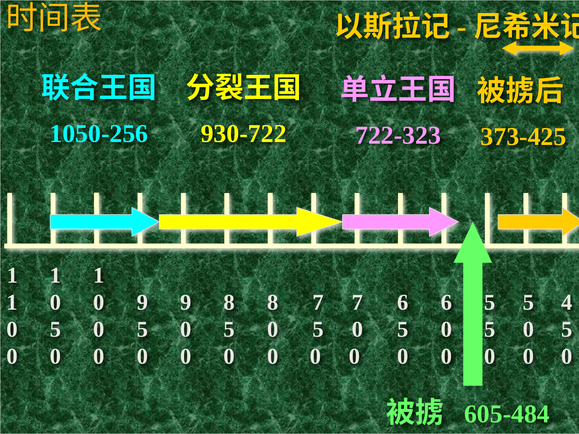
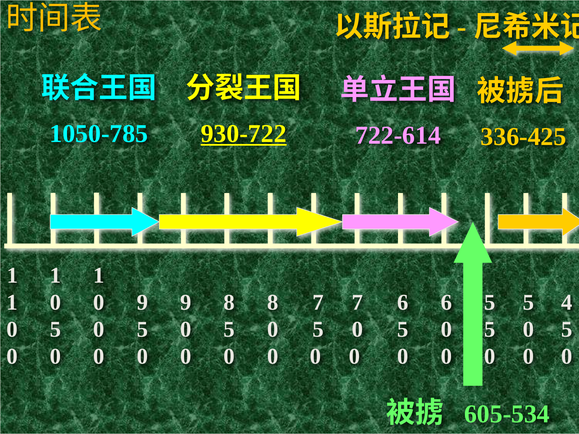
1050-256: 1050-256 -> 1050-785
930-722 underline: none -> present
722-323: 722-323 -> 722-614
373-425: 373-425 -> 336-425
605-484: 605-484 -> 605-534
